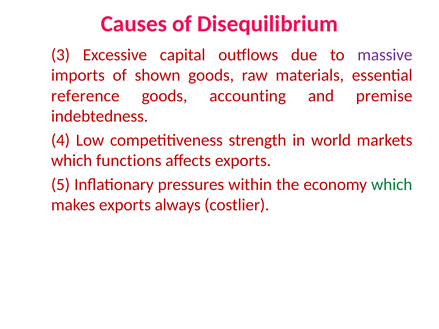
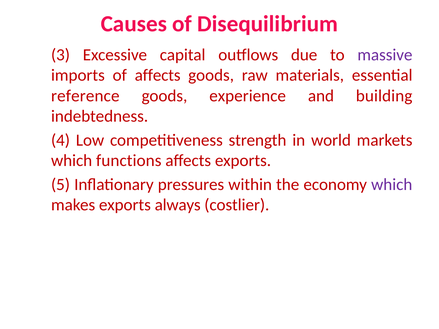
of shown: shown -> affects
accounting: accounting -> experience
premise: premise -> building
which at (392, 185) colour: green -> purple
